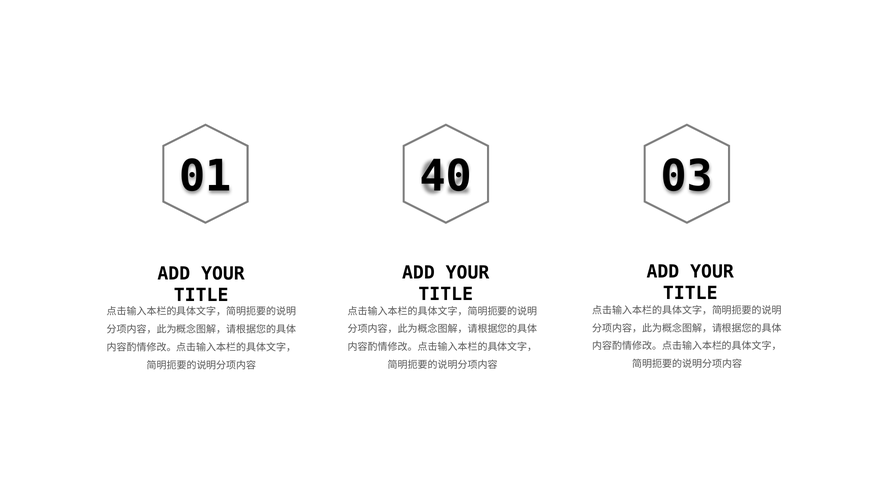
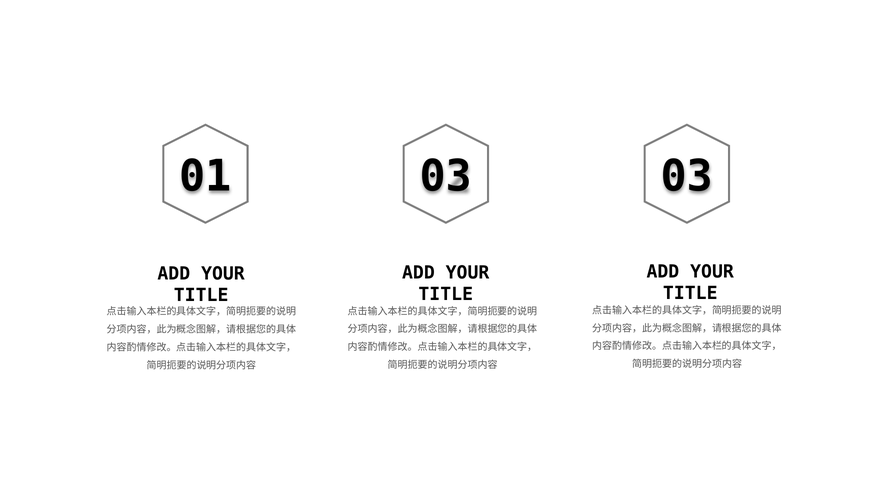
01 40: 40 -> 03
